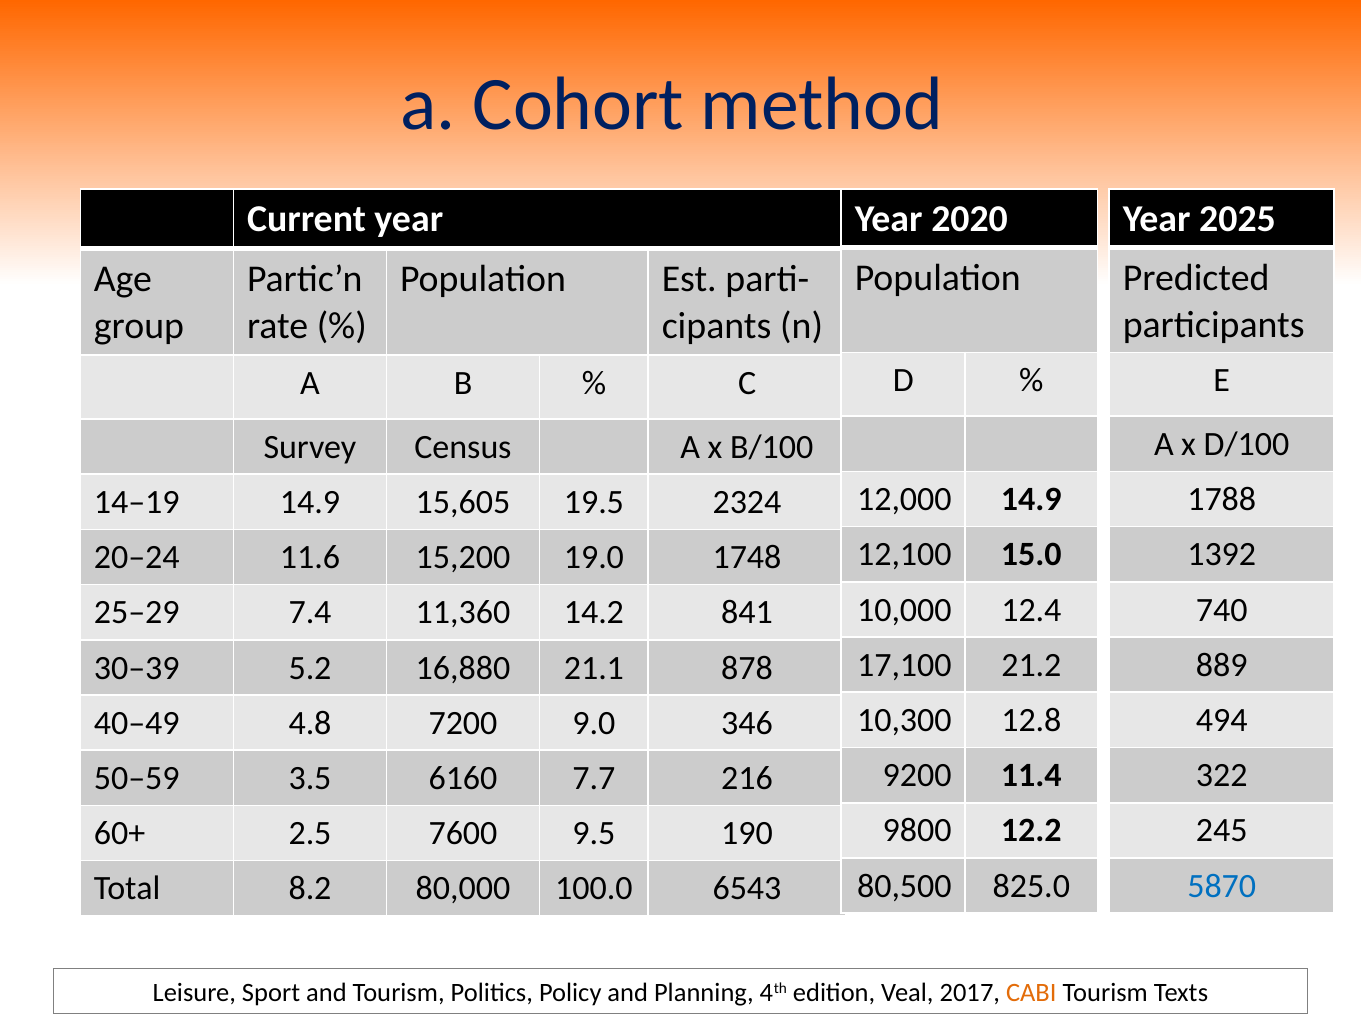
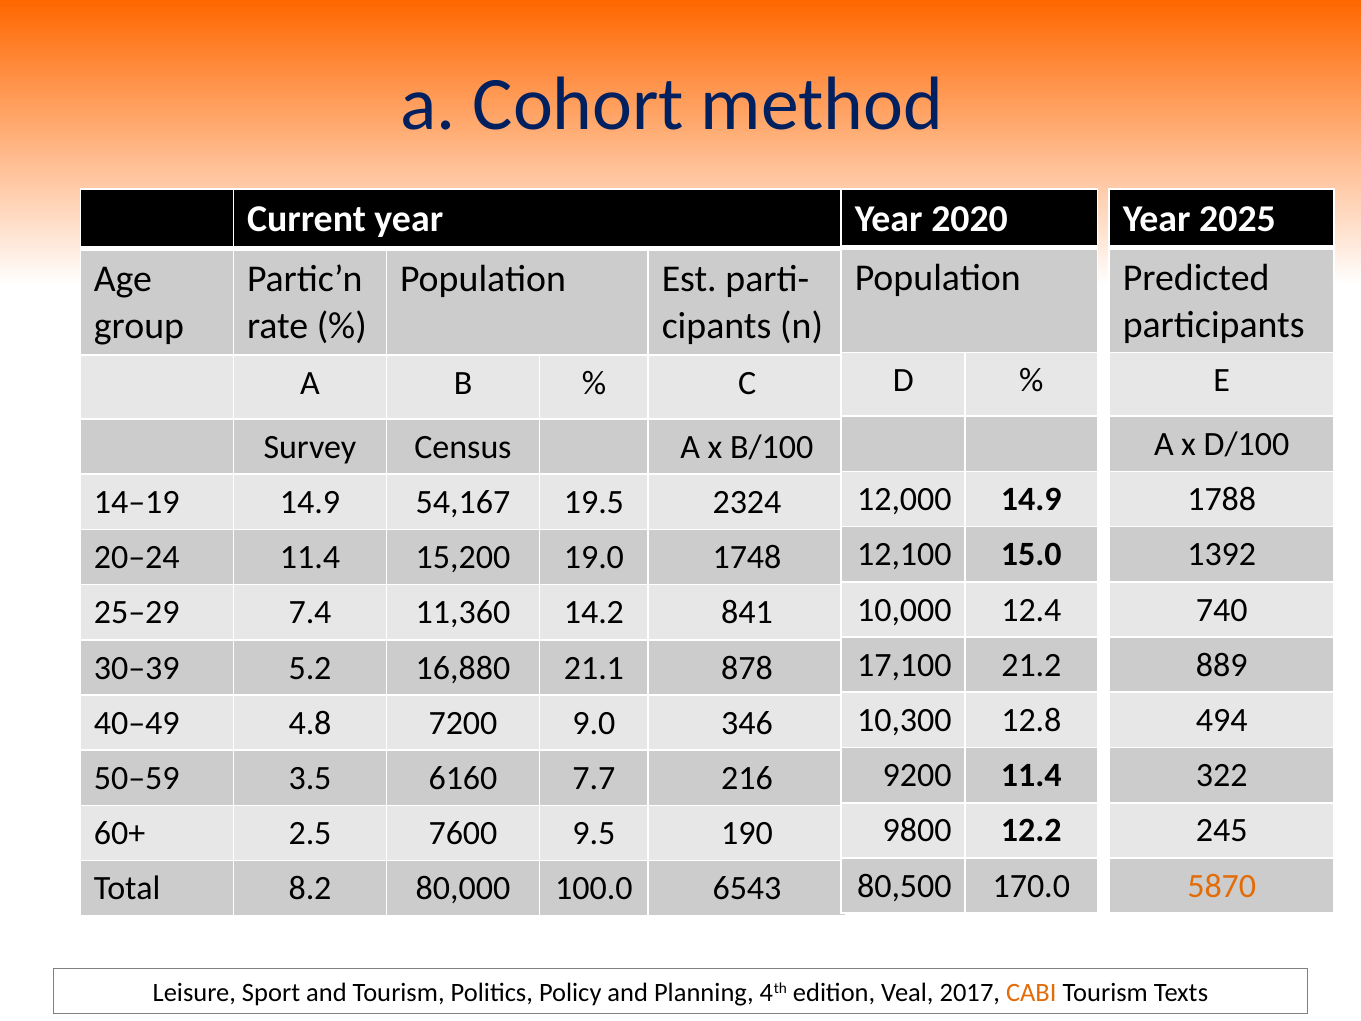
15,605: 15,605 -> 54,167
20–24 11.6: 11.6 -> 11.4
825.0: 825.0 -> 170.0
5870 colour: blue -> orange
